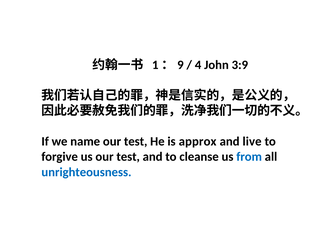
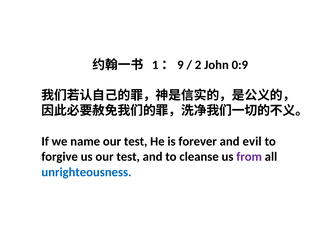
4: 4 -> 2
3:9: 3:9 -> 0:9
approx: approx -> forever
live: live -> evil
from colour: blue -> purple
